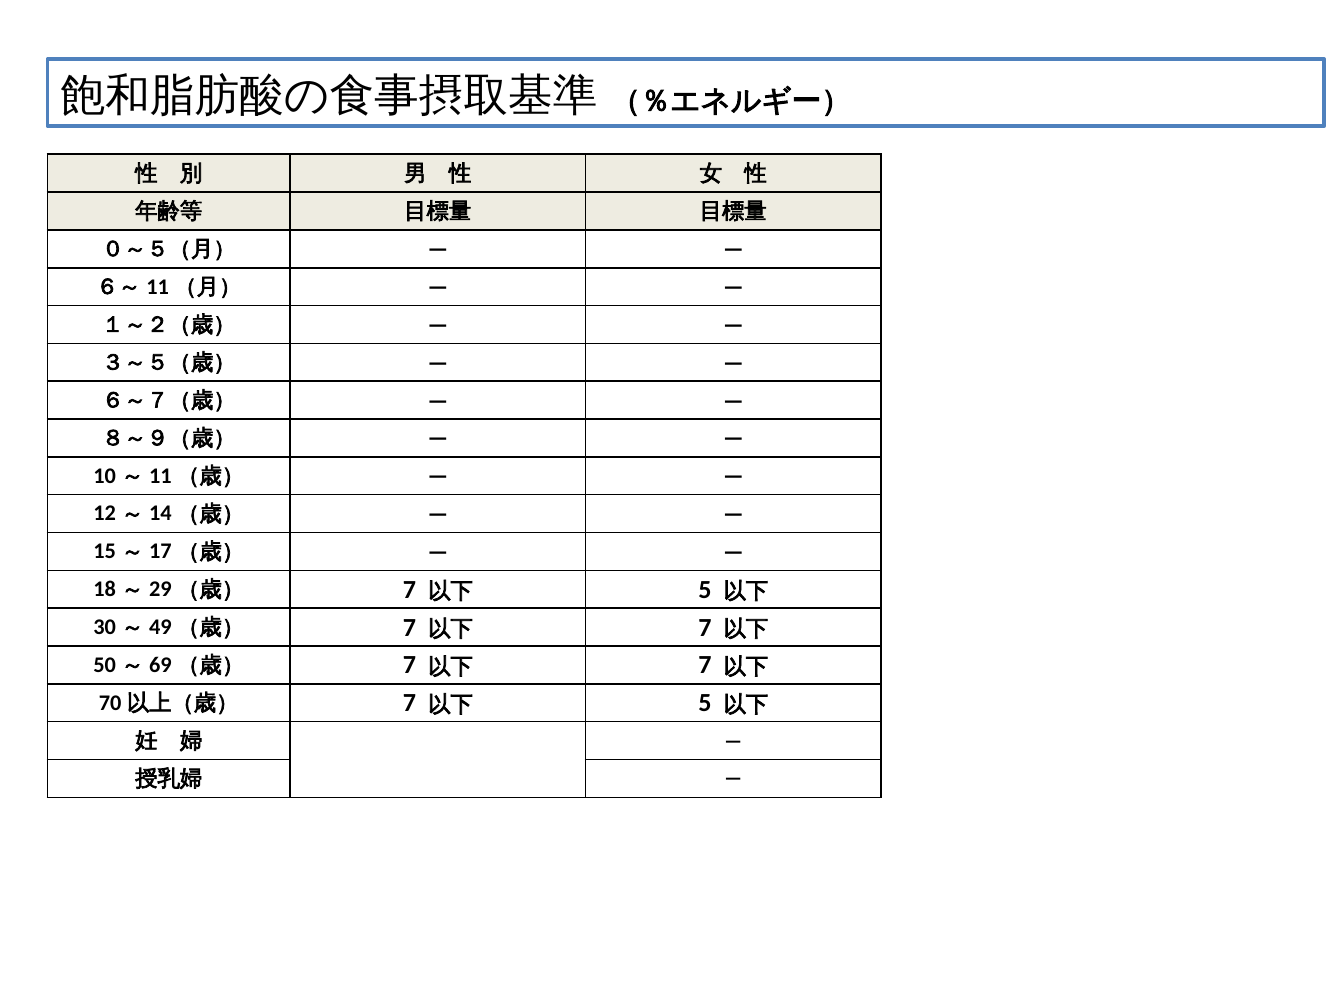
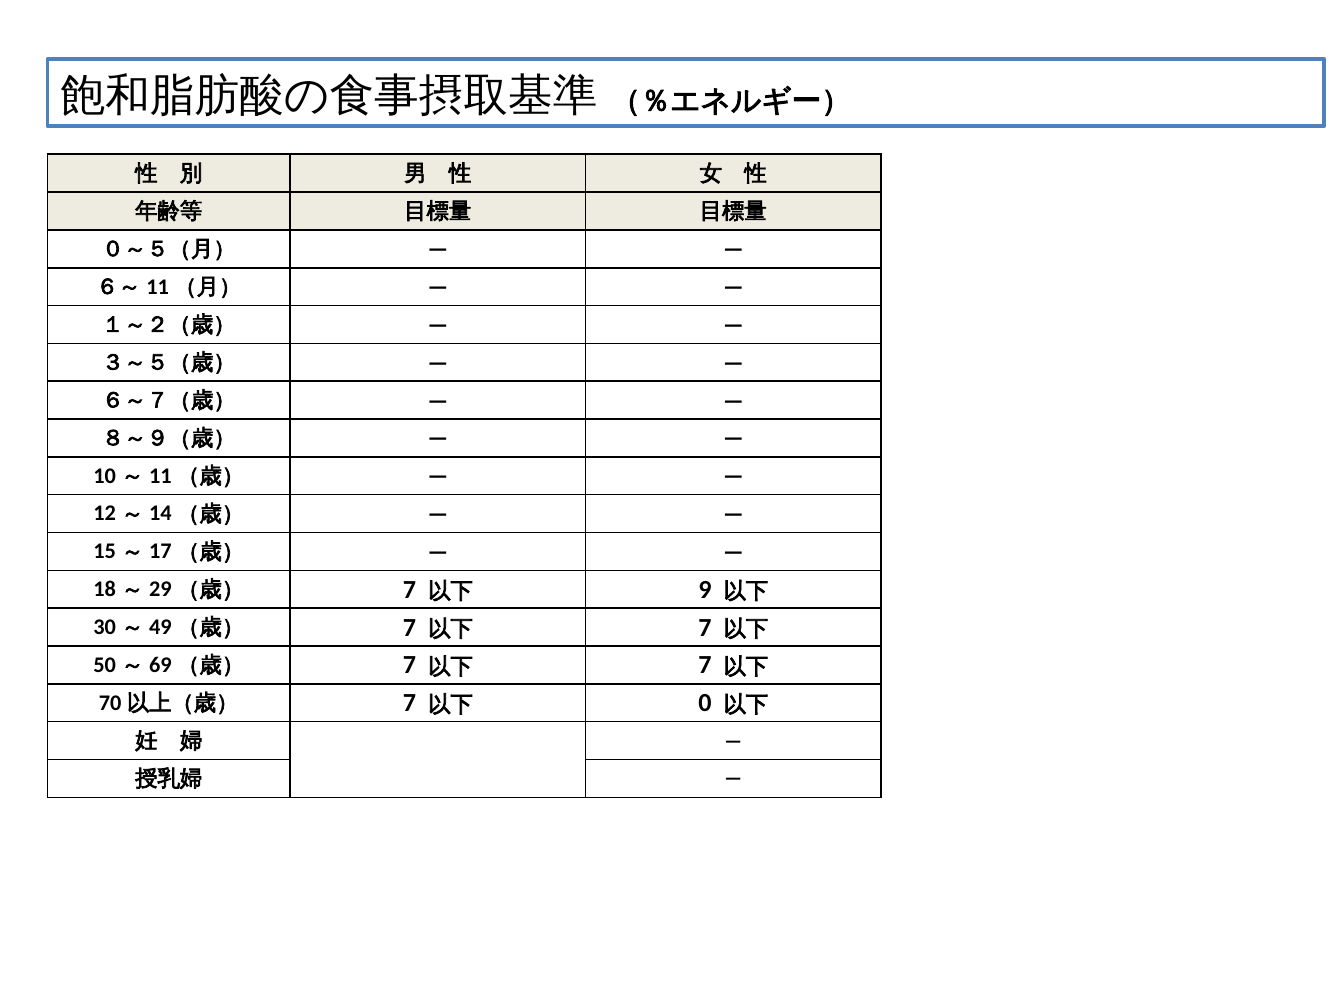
5 at (705, 590): 5 -> 9
5 at (705, 703): 5 -> 0
